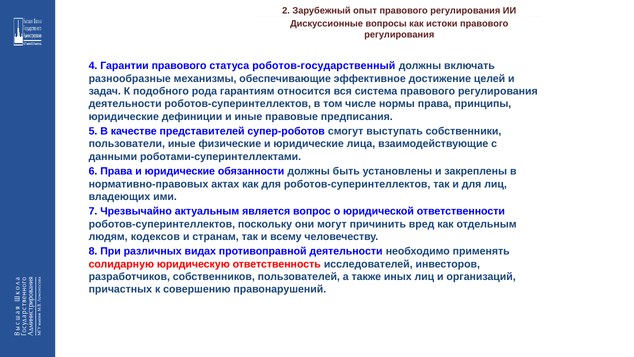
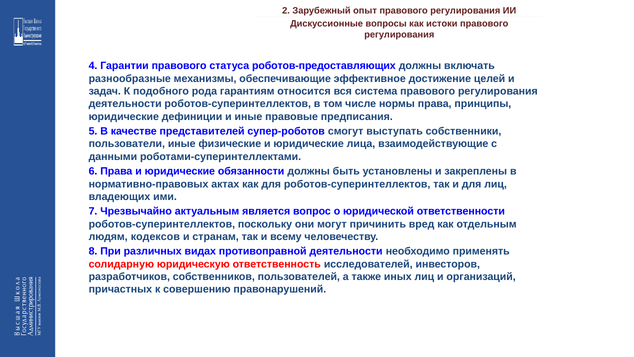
роботов-государственный: роботов-государственный -> роботов-предоставляющих
